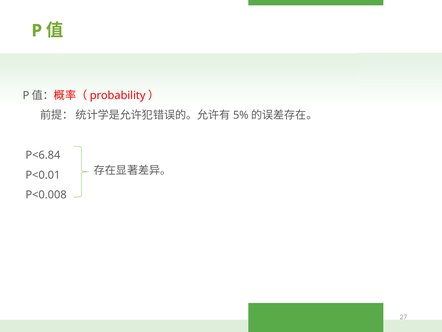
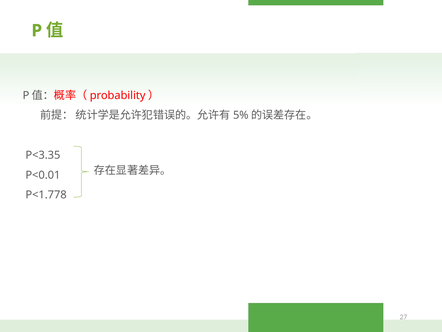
P<6.84: P<6.84 -> P<3.35
P<0.008: P<0.008 -> P<1.778
